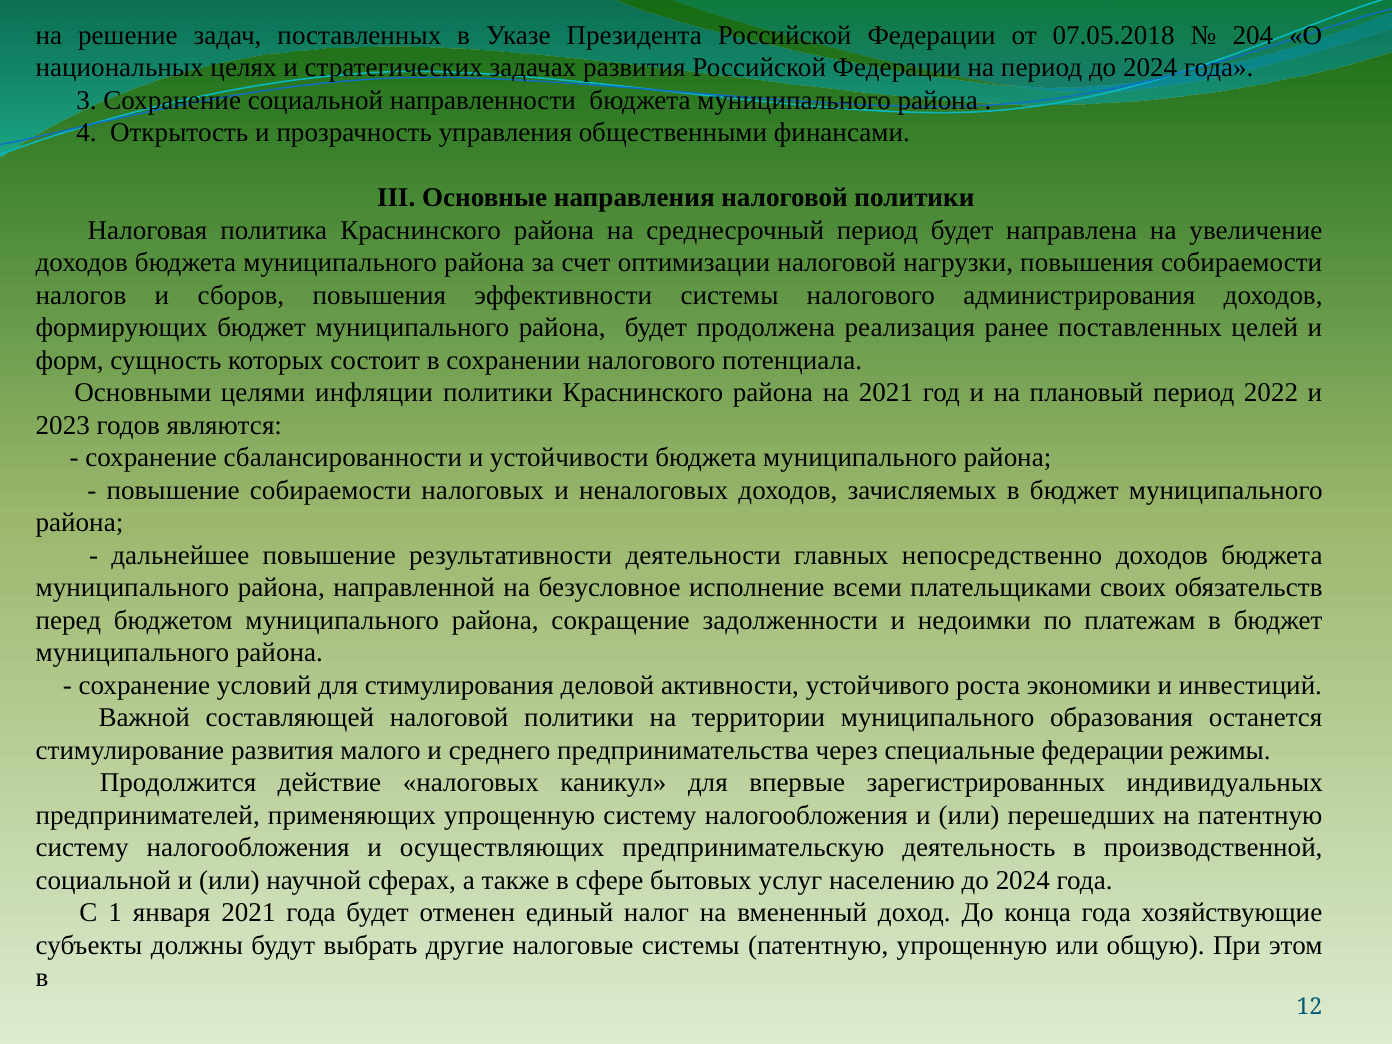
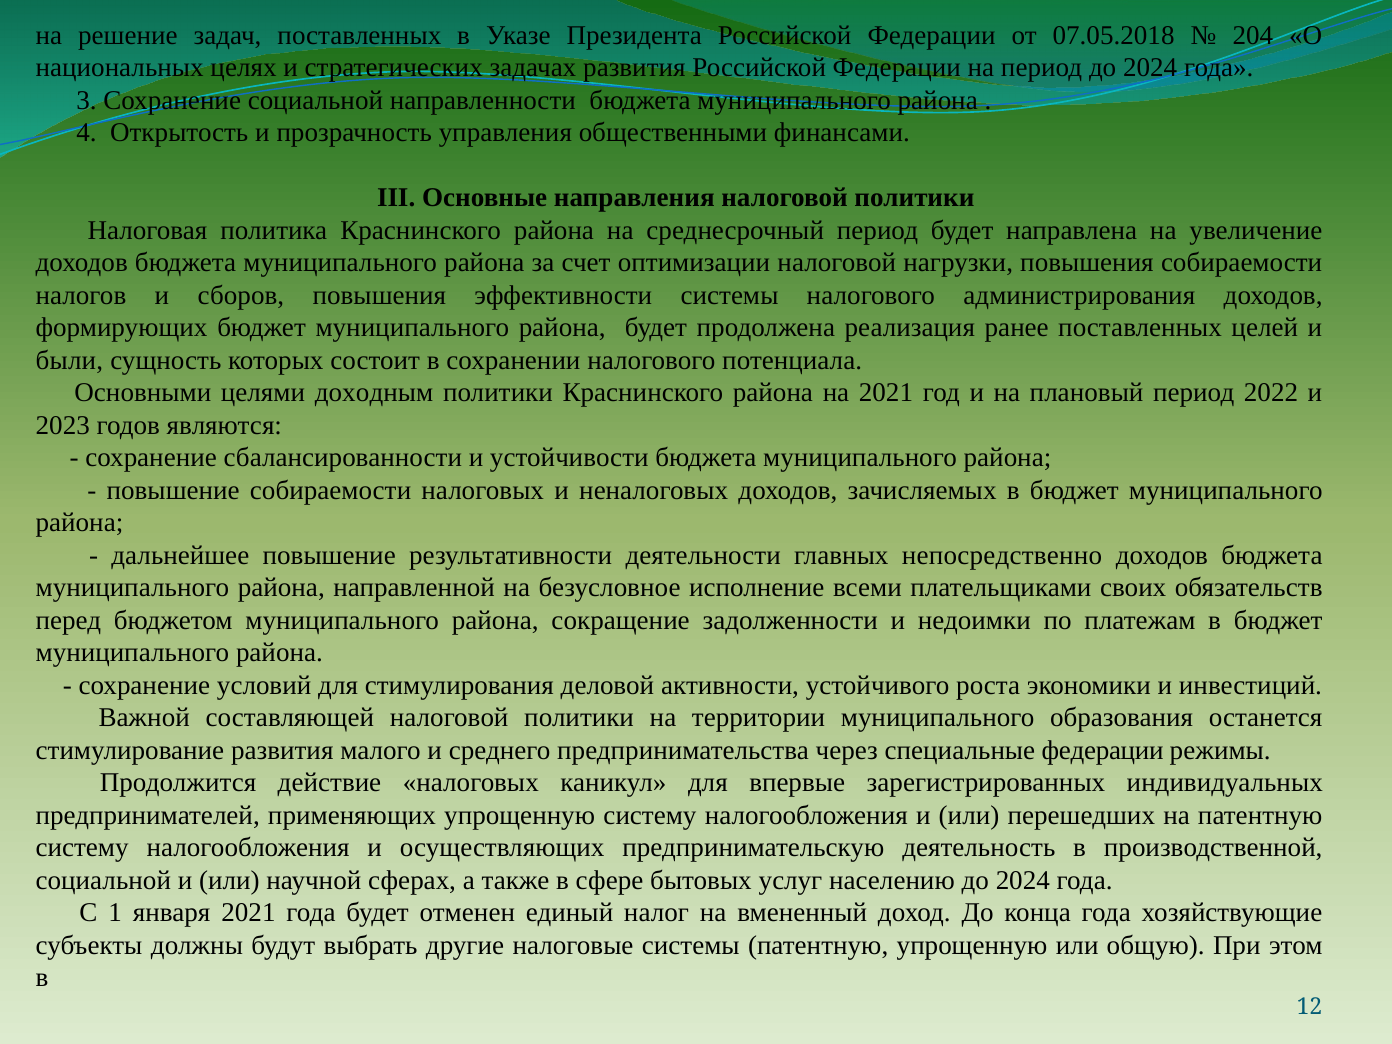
форм: форм -> были
инфляции: инфляции -> доходным
